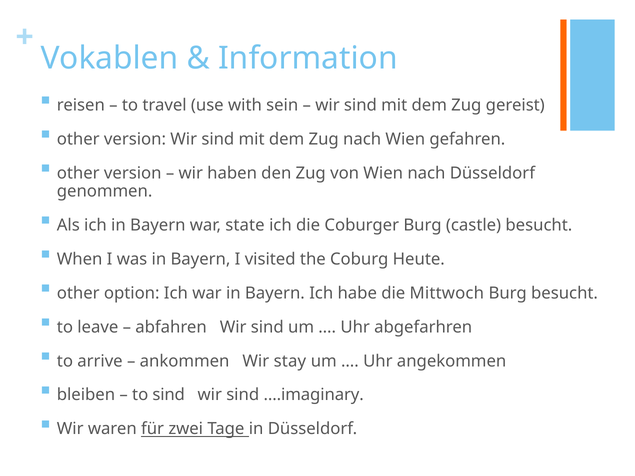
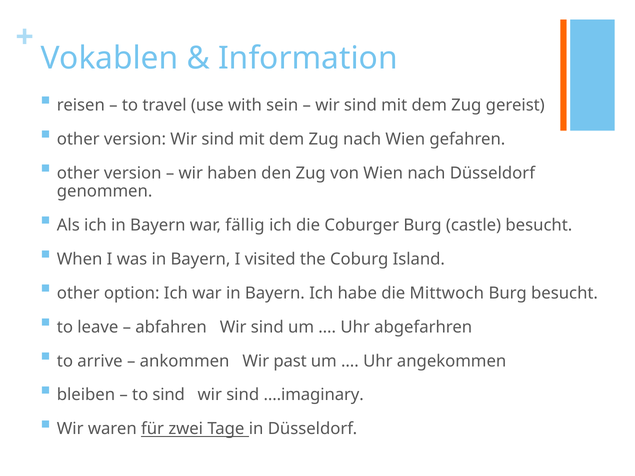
state: state -> fällig
Heute: Heute -> Island
stay: stay -> past
